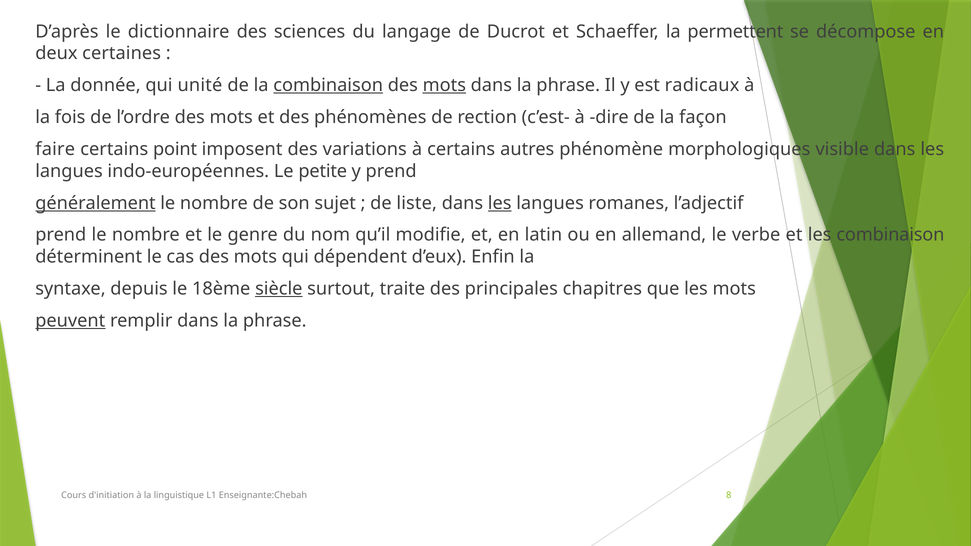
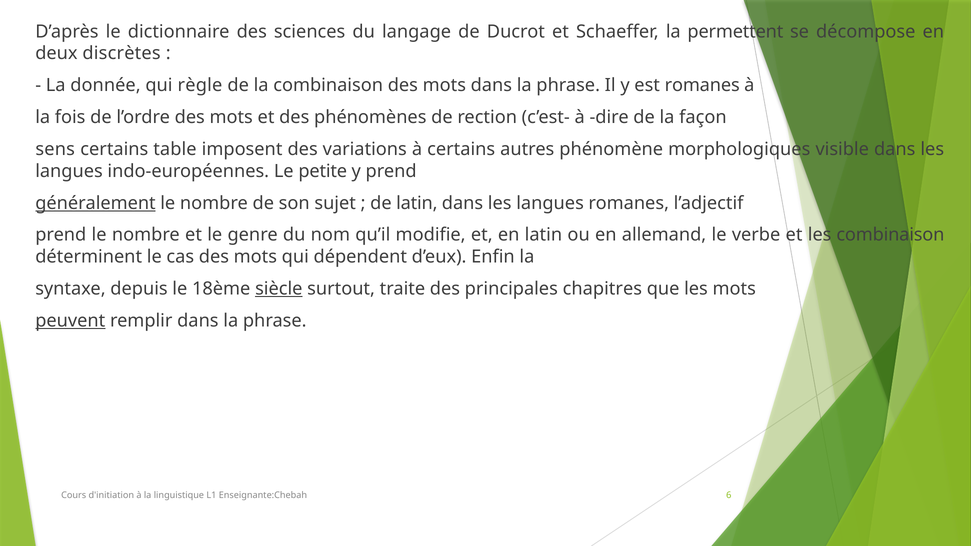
certaines: certaines -> discrètes
unité: unité -> règle
combinaison at (328, 85) underline: present -> none
mots at (444, 85) underline: present -> none
est radicaux: radicaux -> romanes
faire: faire -> sens
point: point -> table
de liste: liste -> latin
les at (500, 203) underline: present -> none
8: 8 -> 6
